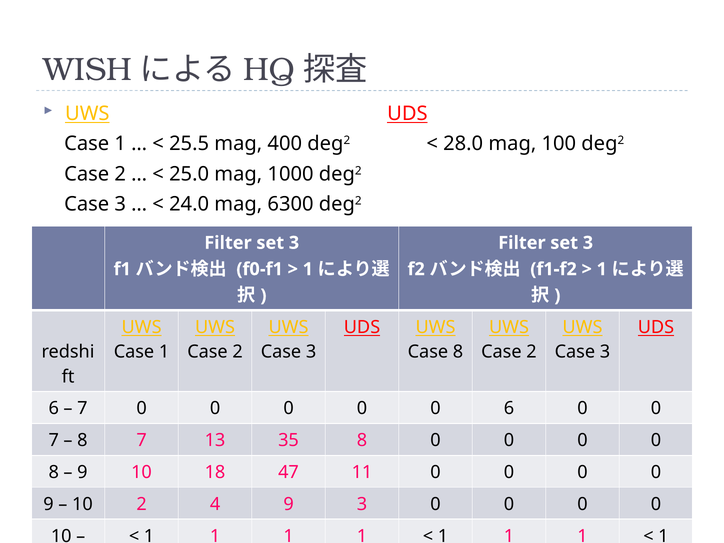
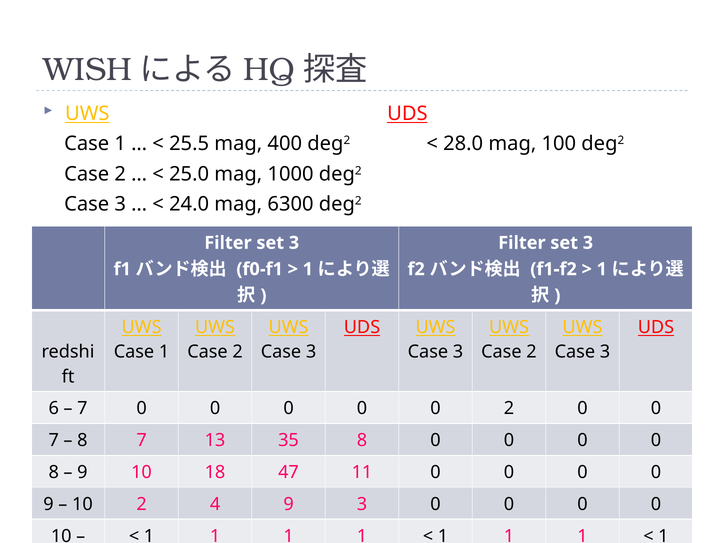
8 at (458, 352): 8 -> 3
0 6: 6 -> 2
